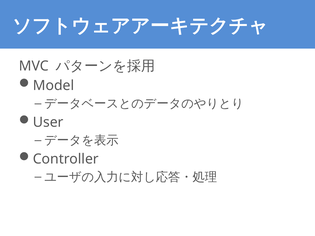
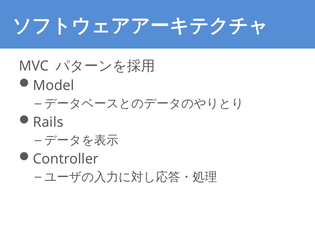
User: User -> Rails
